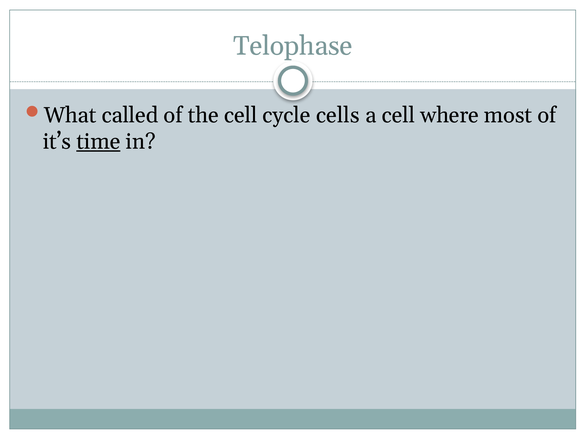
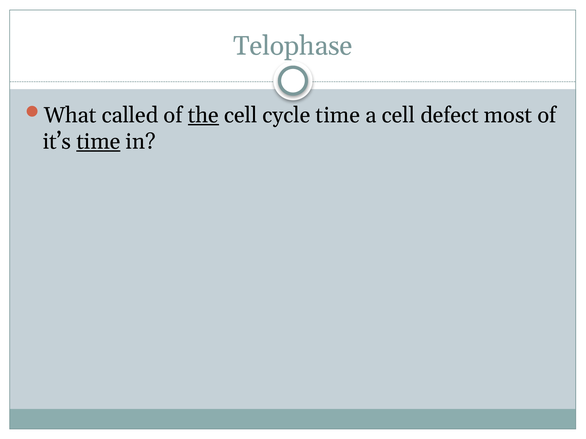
the underline: none -> present
cycle cells: cells -> time
where: where -> defect
